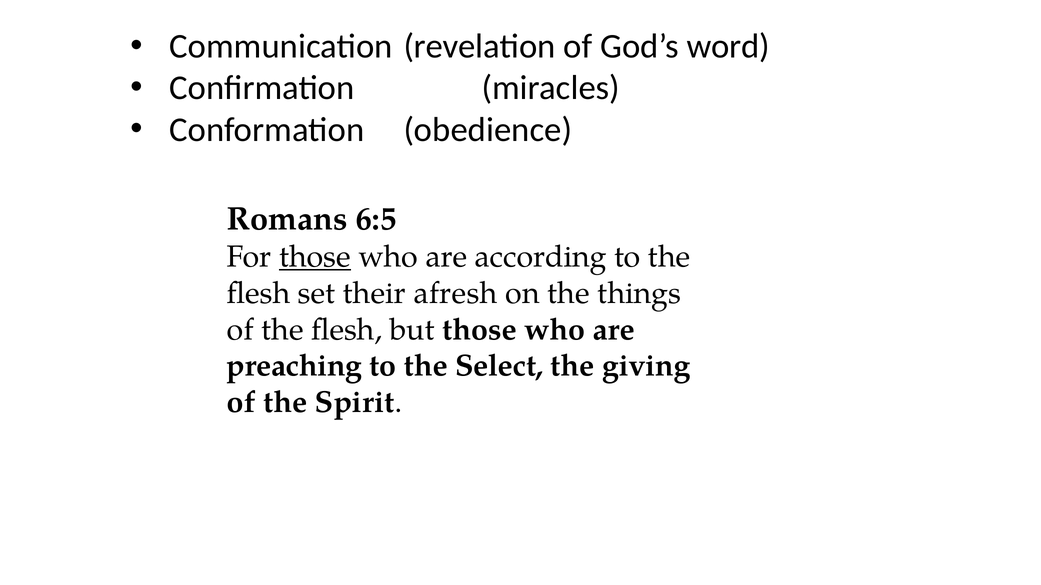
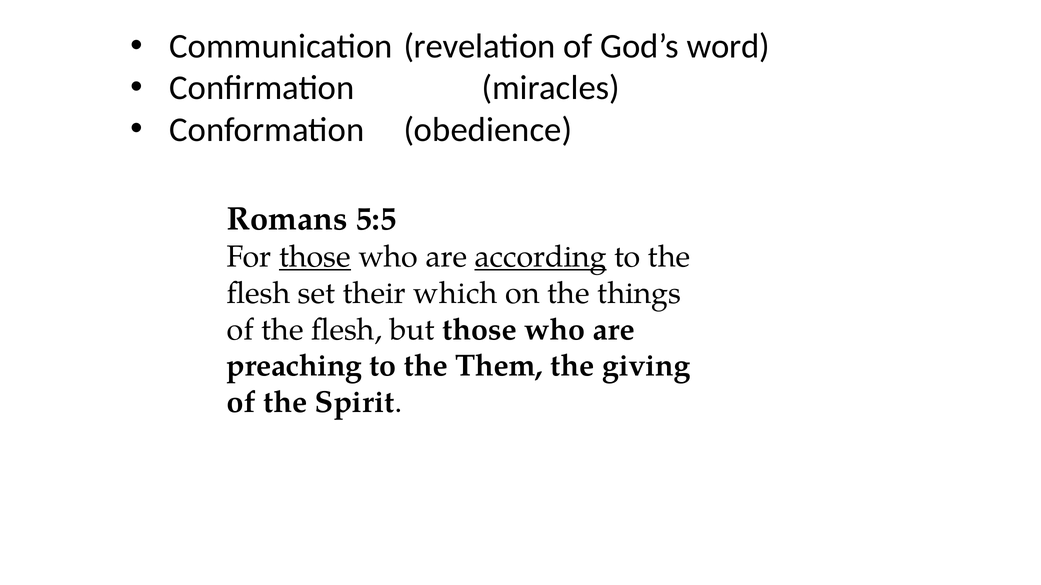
6:5: 6:5 -> 5:5
according underline: none -> present
afresh: afresh -> which
Select: Select -> Them
